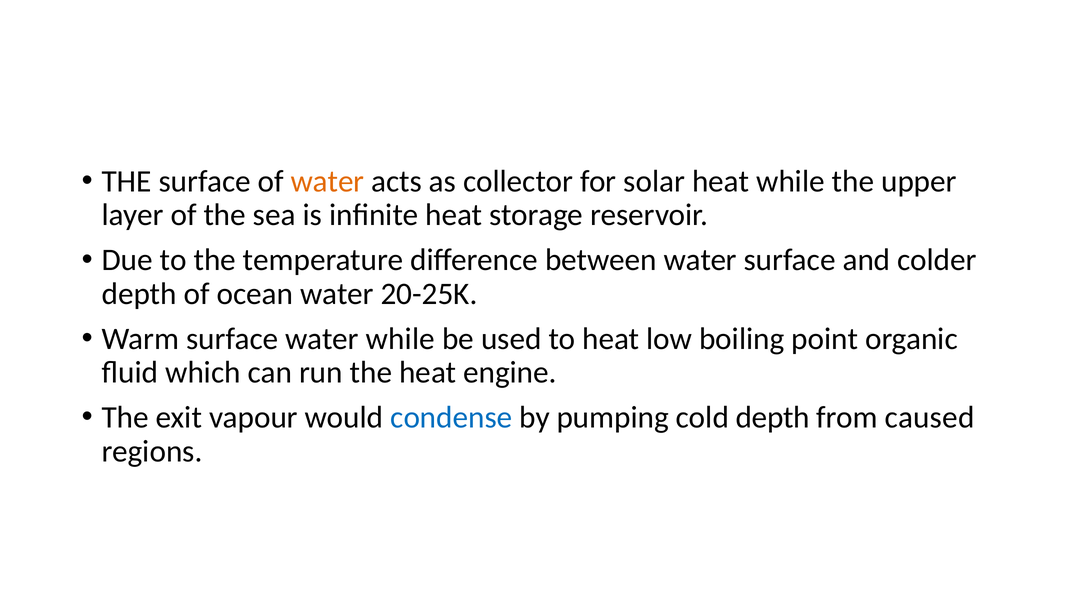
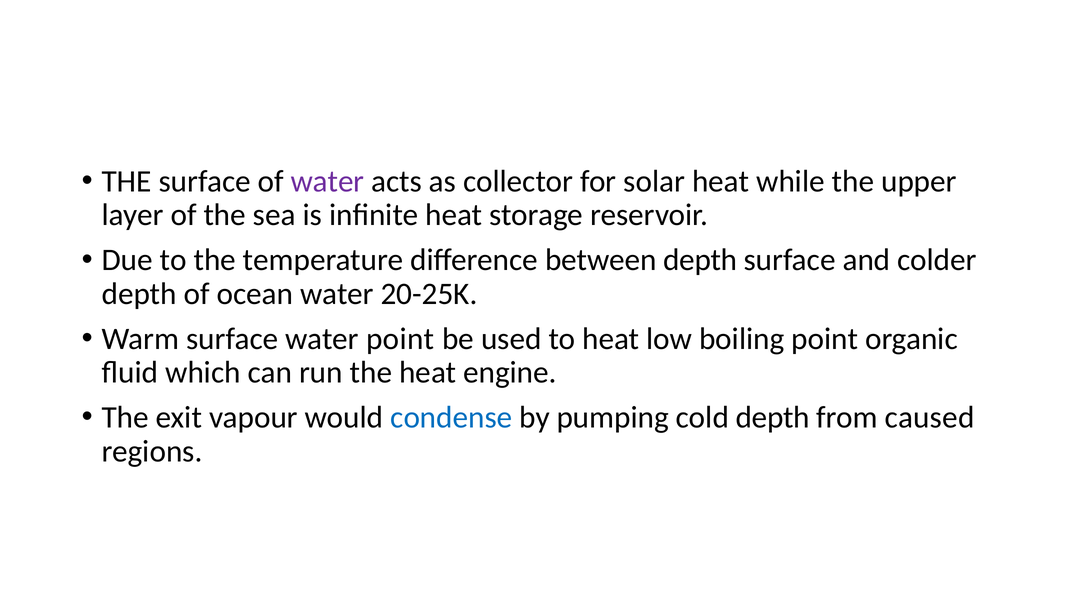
water at (328, 181) colour: orange -> purple
between water: water -> depth
water while: while -> point
